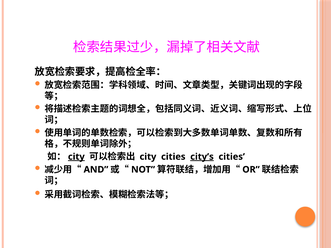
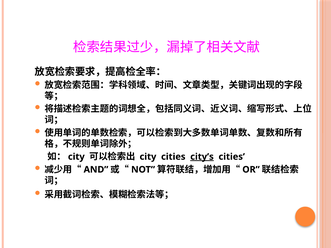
city at (76, 157) underline: present -> none
